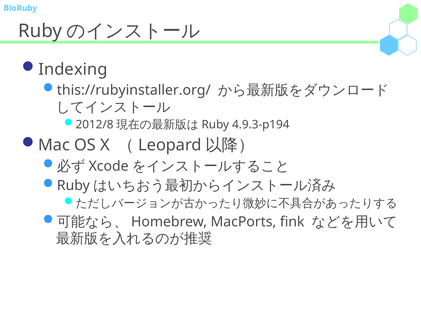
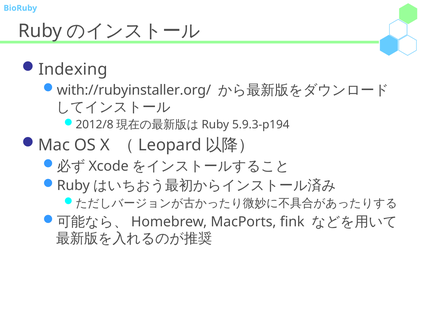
this://rubyinstaller.org/: this://rubyinstaller.org/ -> with://rubyinstaller.org/
4.9.3-p194: 4.9.3-p194 -> 5.9.3-p194
